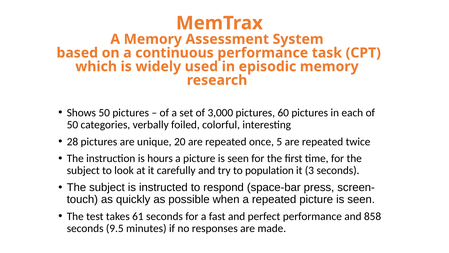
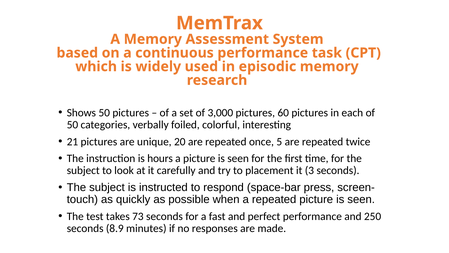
28: 28 -> 21
population: population -> placement
61: 61 -> 73
858: 858 -> 250
9.5: 9.5 -> 8.9
